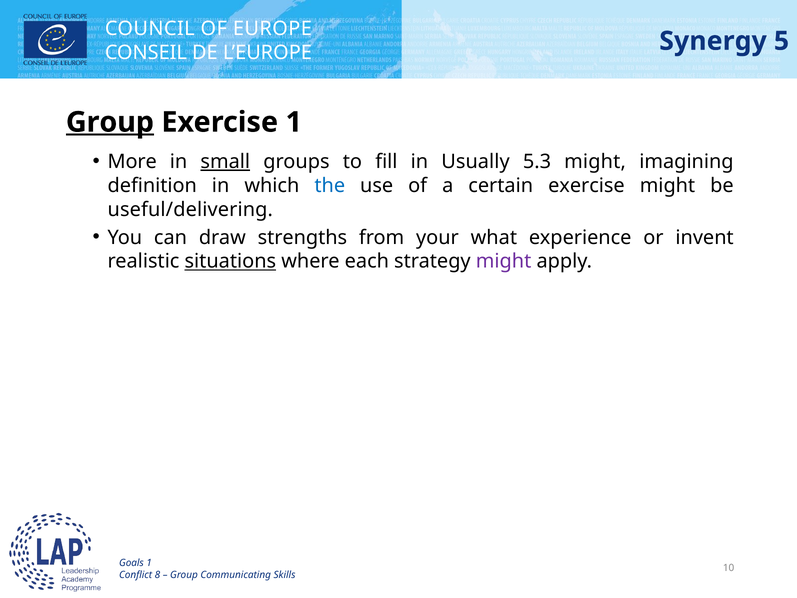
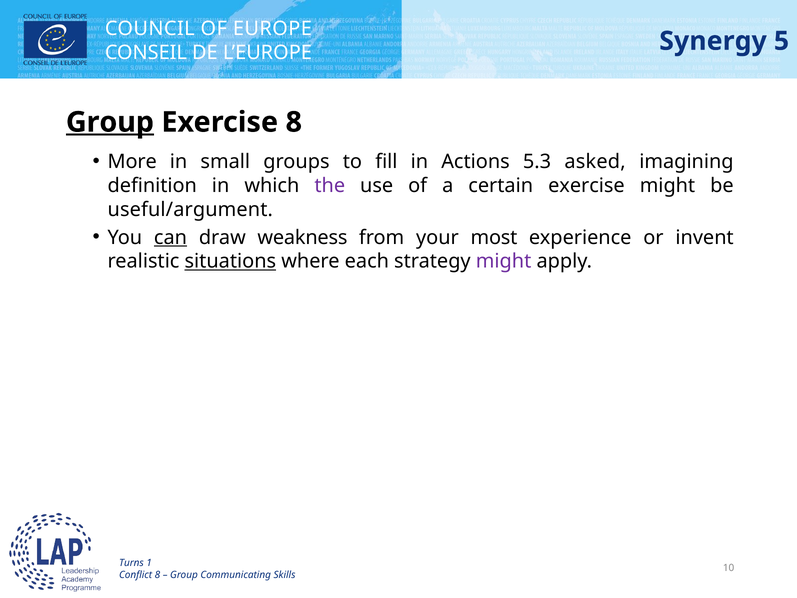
Exercise 1: 1 -> 8
small underline: present -> none
Usually: Usually -> Actions
5.3 might: might -> asked
the colour: blue -> purple
useful/delivering: useful/delivering -> useful/argument
can underline: none -> present
strengths: strengths -> weakness
what: what -> most
Goals: Goals -> Turns
